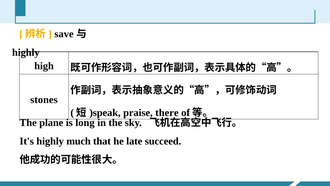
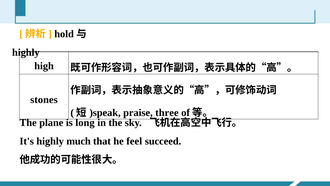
save: save -> hold
there: there -> three
late: late -> feel
